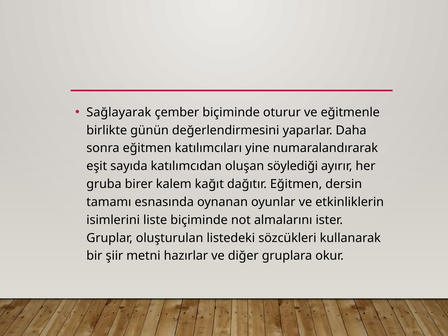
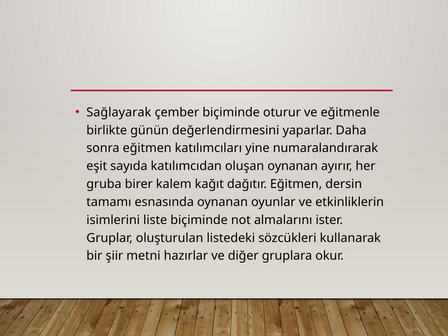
oluşan söylediği: söylediği -> oynanan
